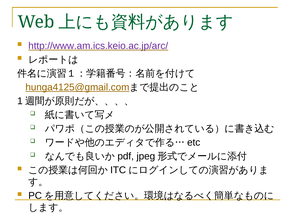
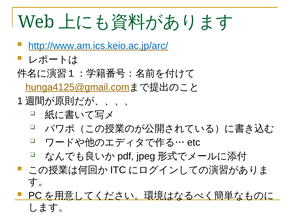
http://www.am.ics.keio.ac.jp/arc/ colour: purple -> blue
